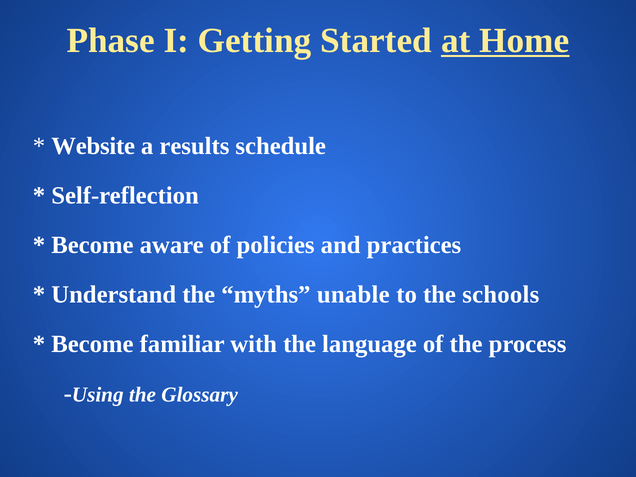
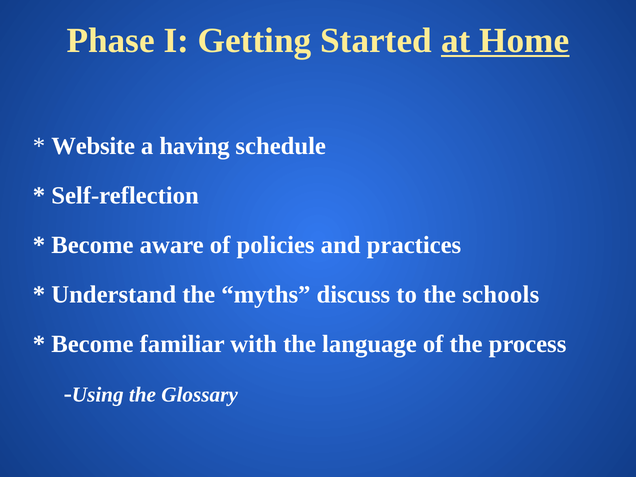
results: results -> having
unable: unable -> discuss
